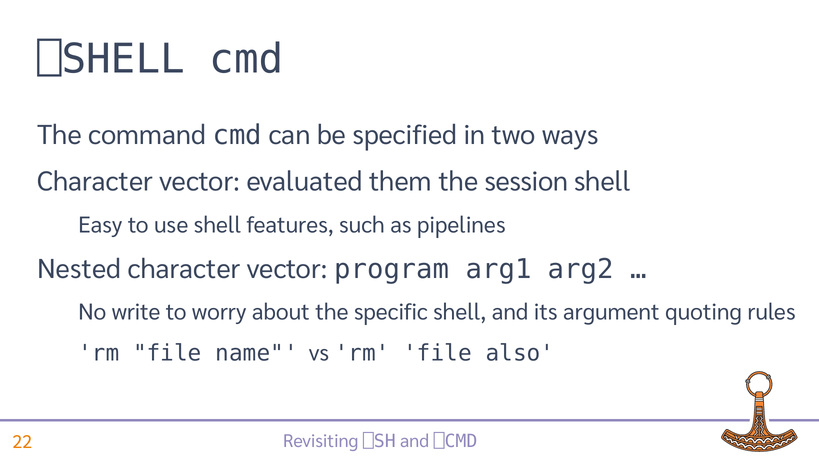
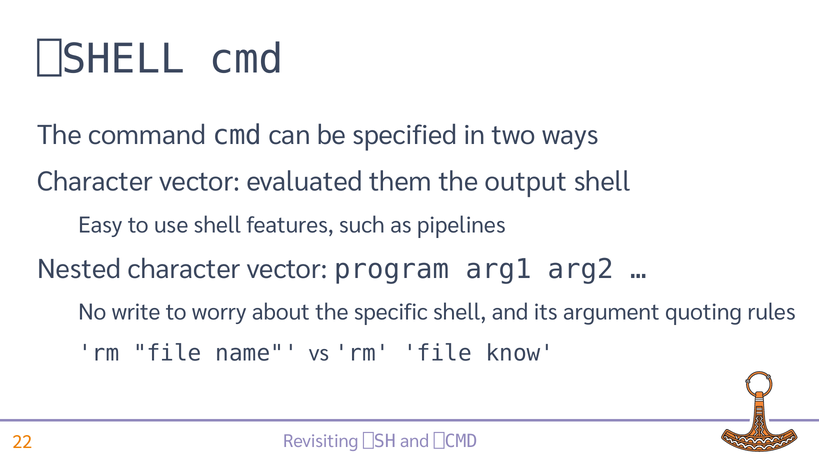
session: session -> output
also: also -> know
